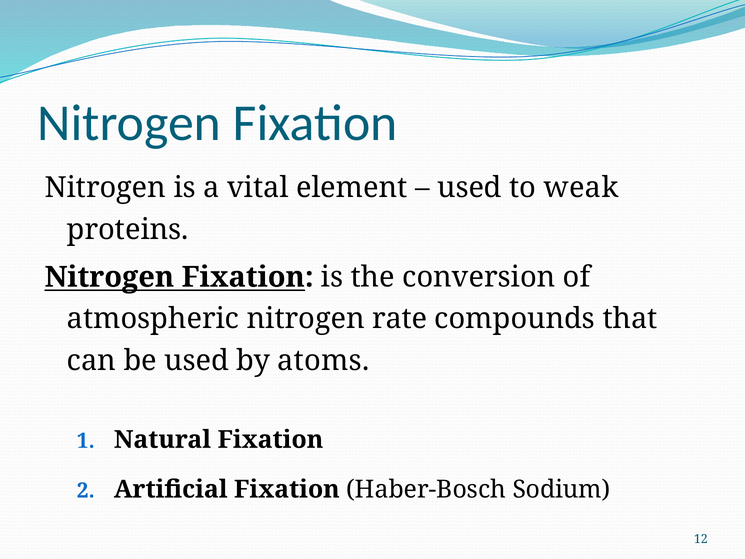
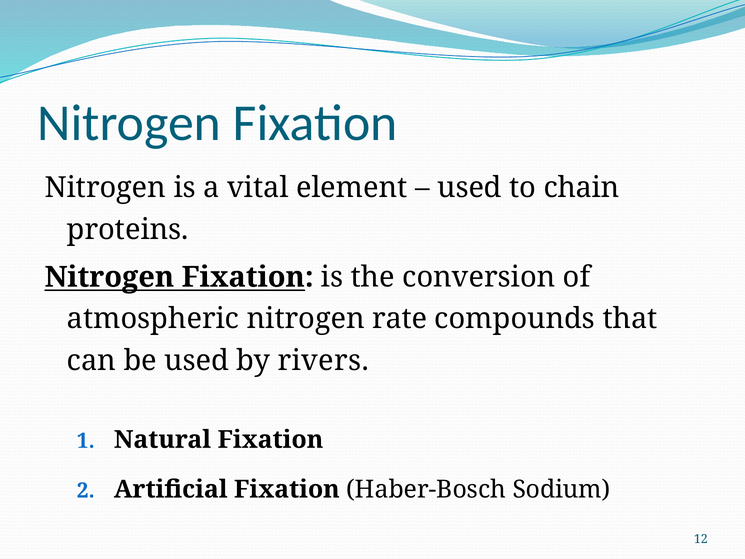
weak: weak -> chain
atoms: atoms -> rivers
